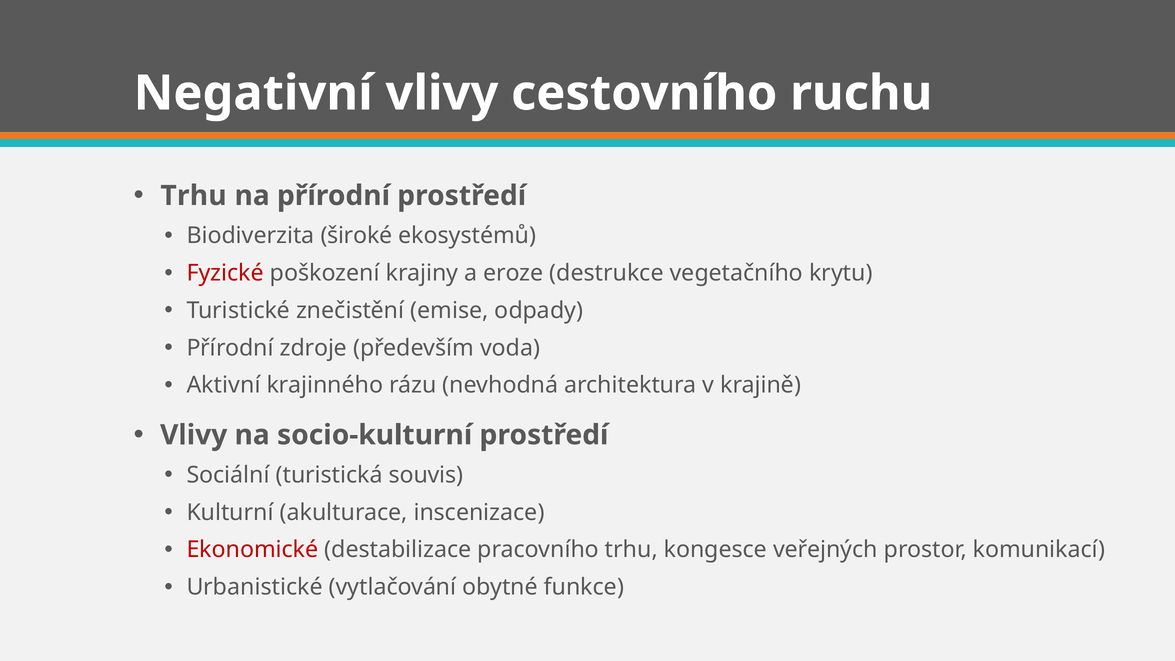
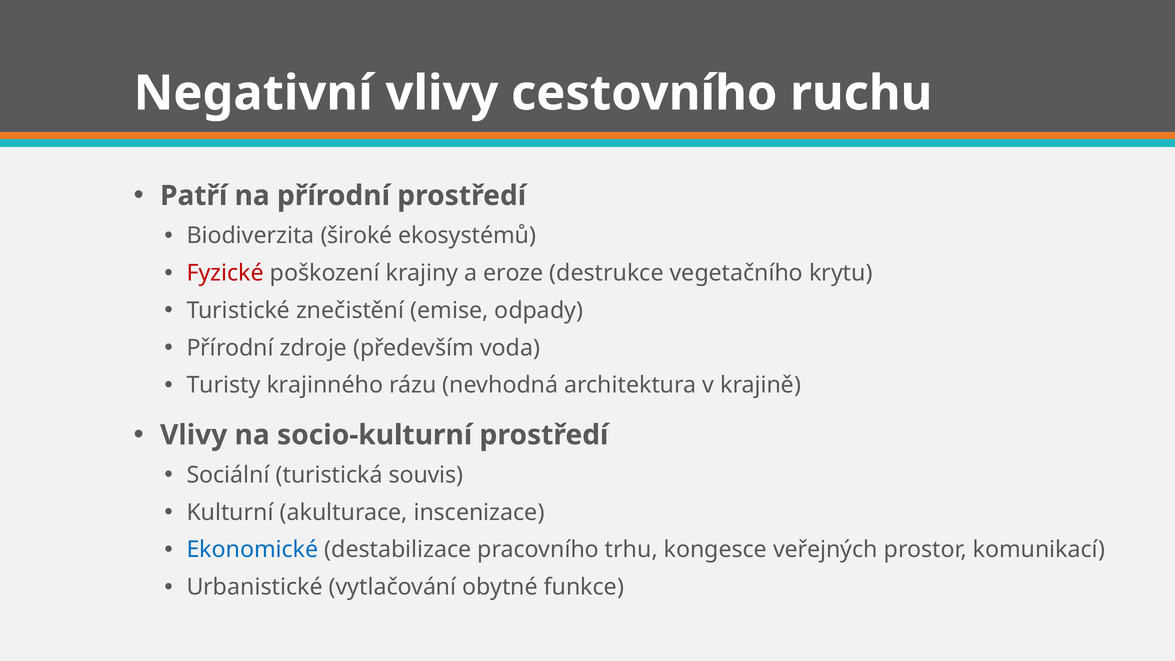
Trhu at (194, 196): Trhu -> Patří
Aktivní: Aktivní -> Turisty
Ekonomické colour: red -> blue
